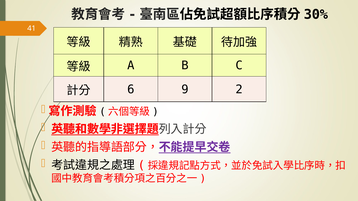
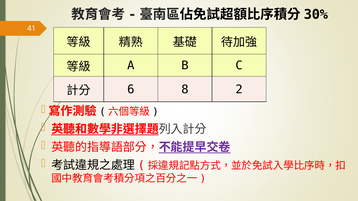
9: 9 -> 8
